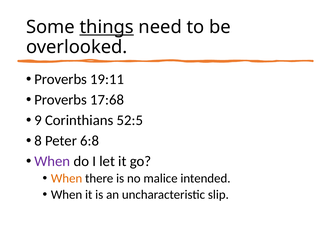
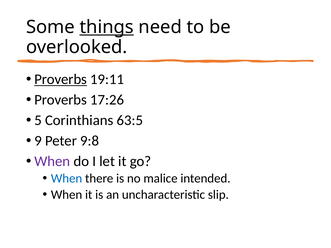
Proverbs at (61, 79) underline: none -> present
17:68: 17:68 -> 17:26
9: 9 -> 5
52:5: 52:5 -> 63:5
8: 8 -> 9
6:8: 6:8 -> 9:8
When at (67, 179) colour: orange -> blue
